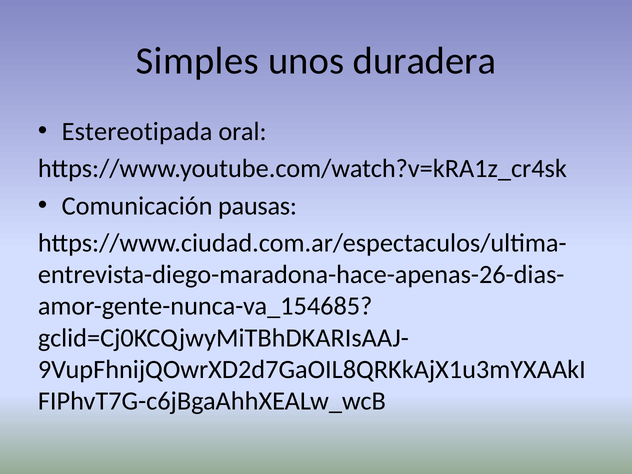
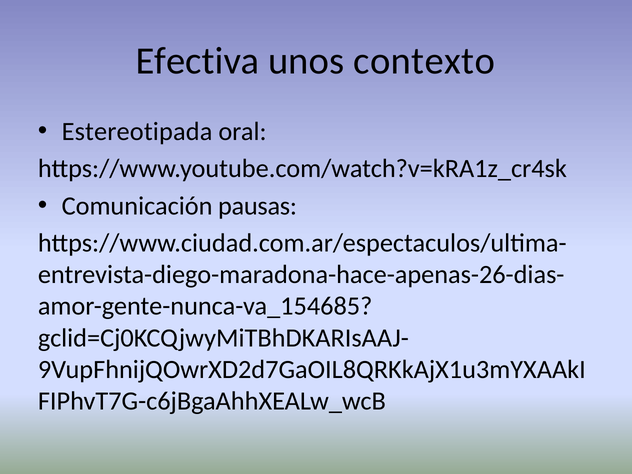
Simples: Simples -> Efectiva
duradera: duradera -> contexto
